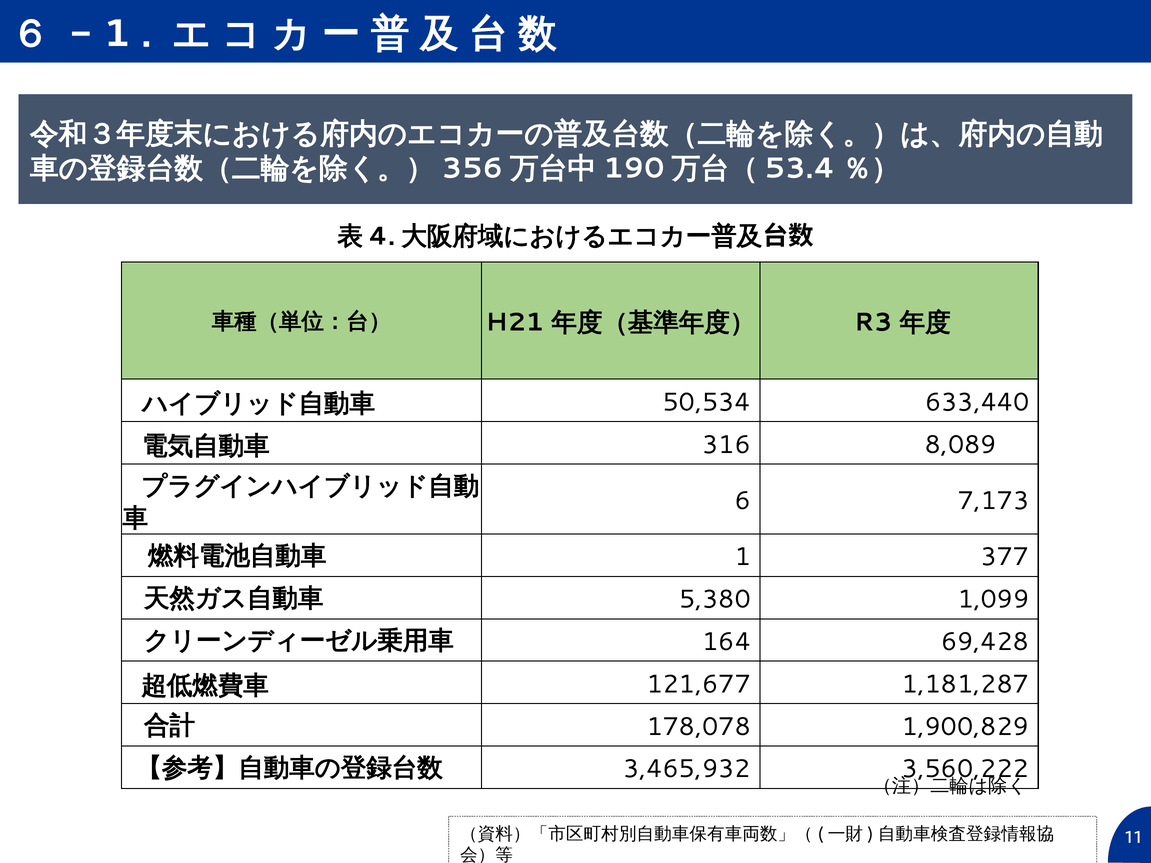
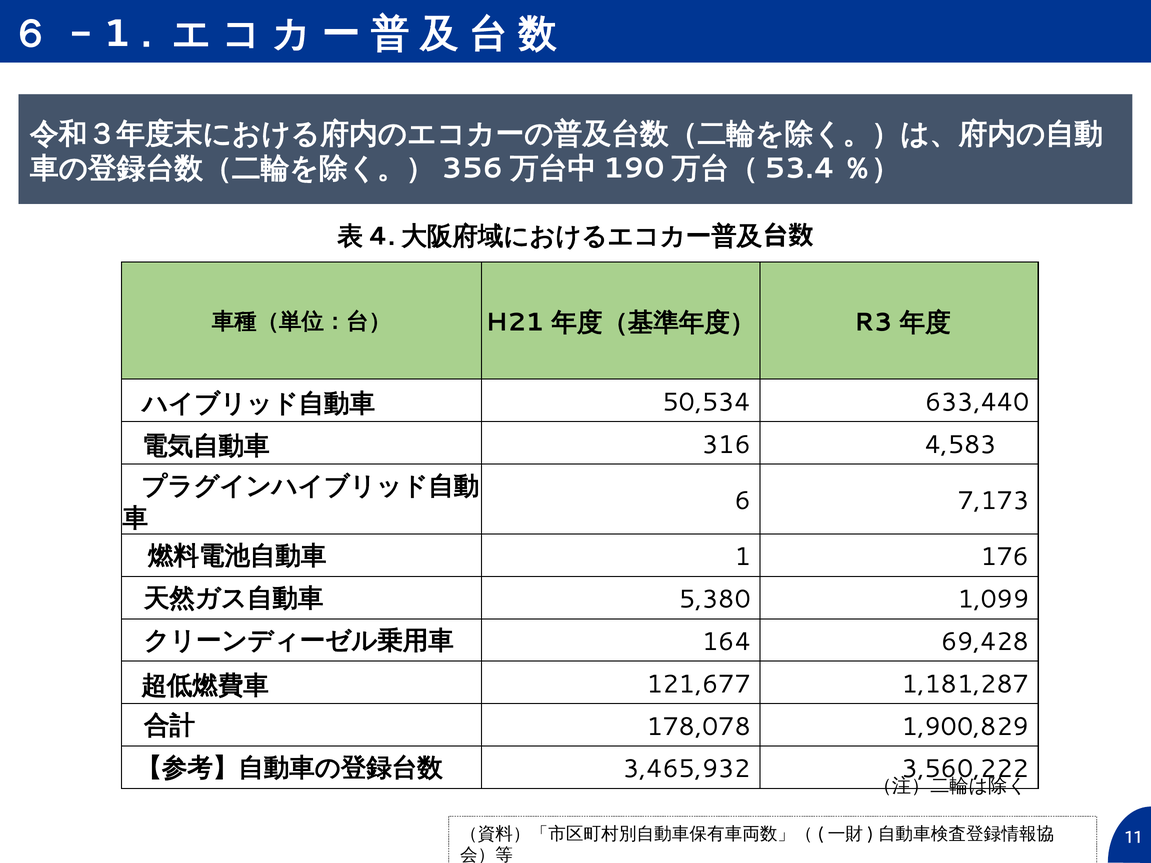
8,089: 8,089 -> 4,583
377: 377 -> 176
